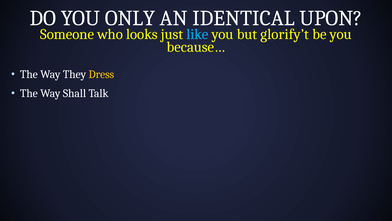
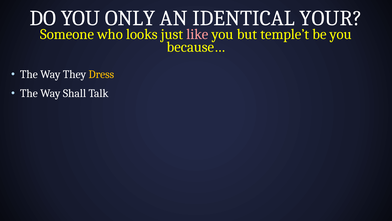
UPON: UPON -> YOUR
like colour: light blue -> pink
glorify’t: glorify’t -> temple’t
